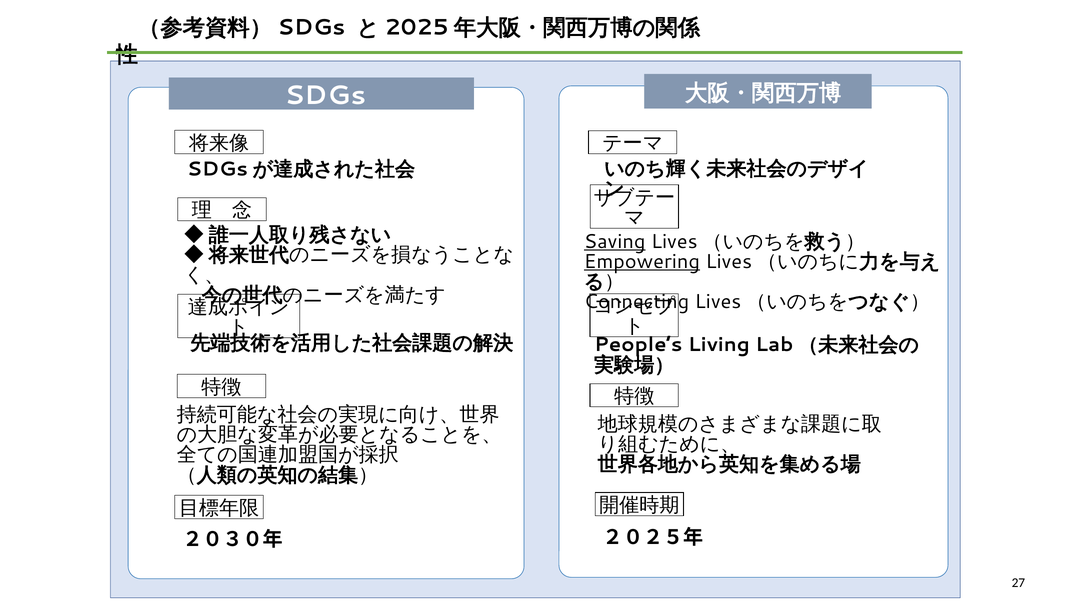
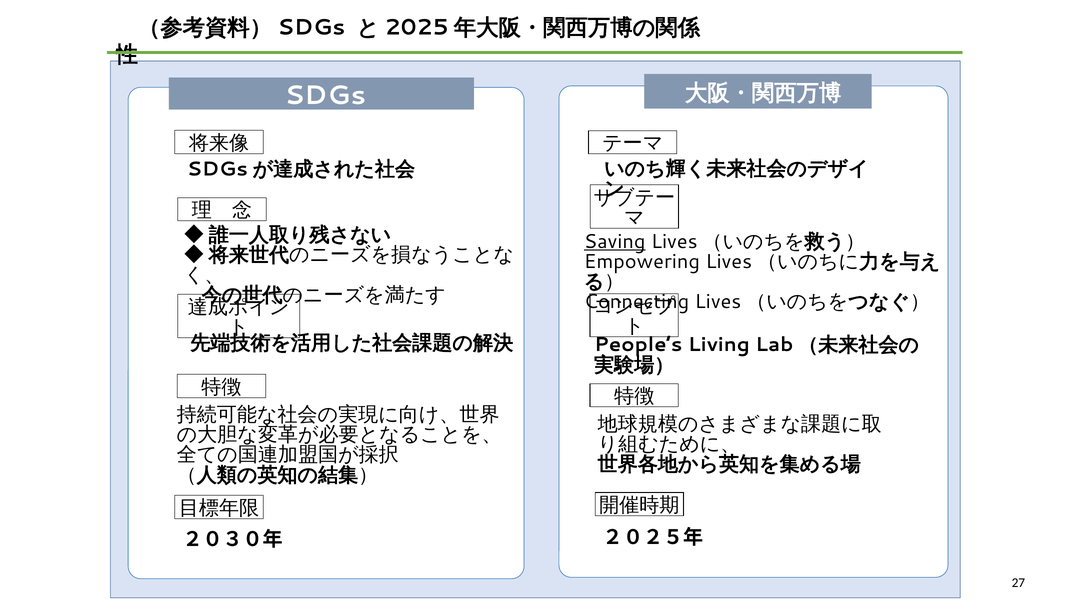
Empowering underline: present -> none
